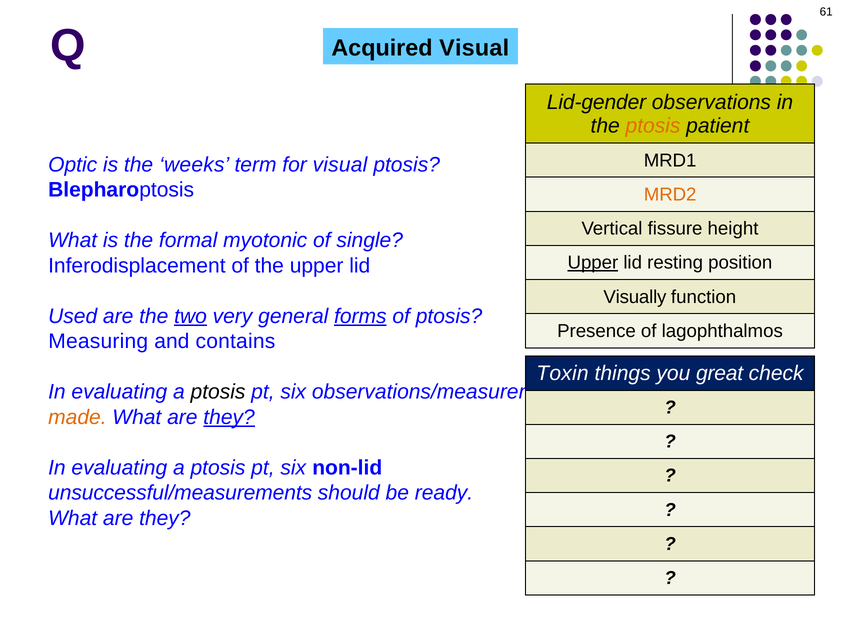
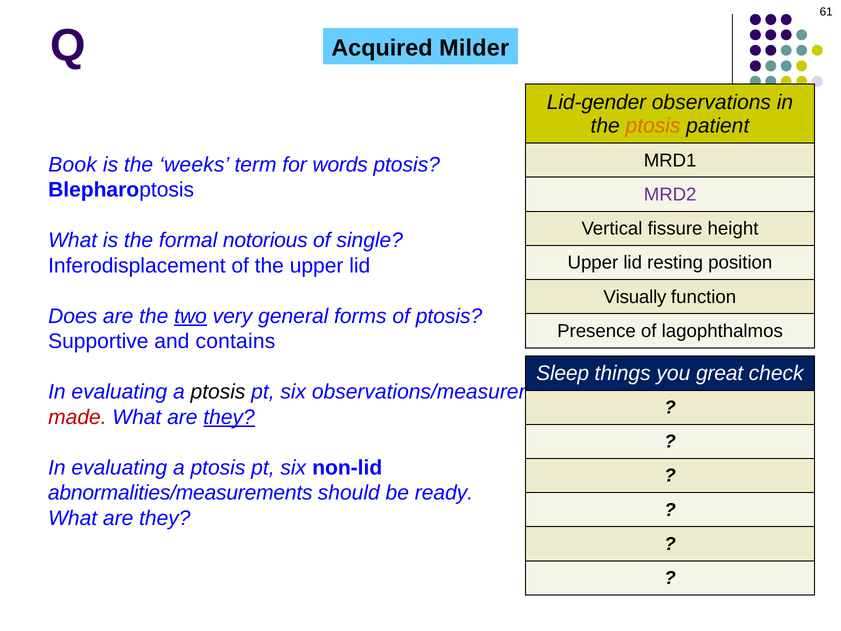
Acquired Visual: Visual -> Milder
Optic: Optic -> Book
for visual: visual -> words
MRD2 colour: orange -> purple
myotonic: myotonic -> notorious
Upper at (593, 263) underline: present -> none
Used: Used -> Does
forms underline: present -> none
Measuring: Measuring -> Supportive
Toxin: Toxin -> Sleep
made colour: orange -> red
unsuccessful/measurements: unsuccessful/measurements -> abnormalities/measurements
